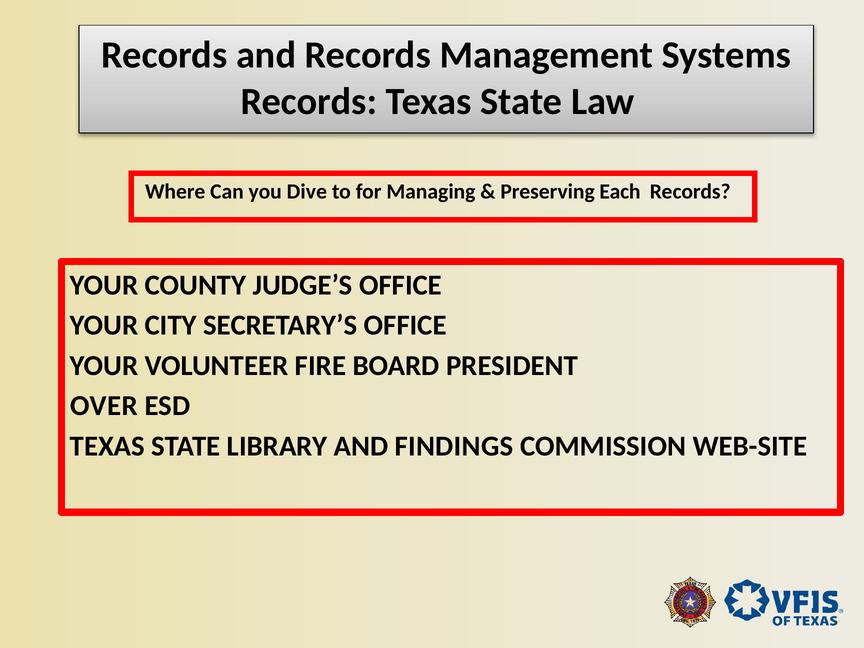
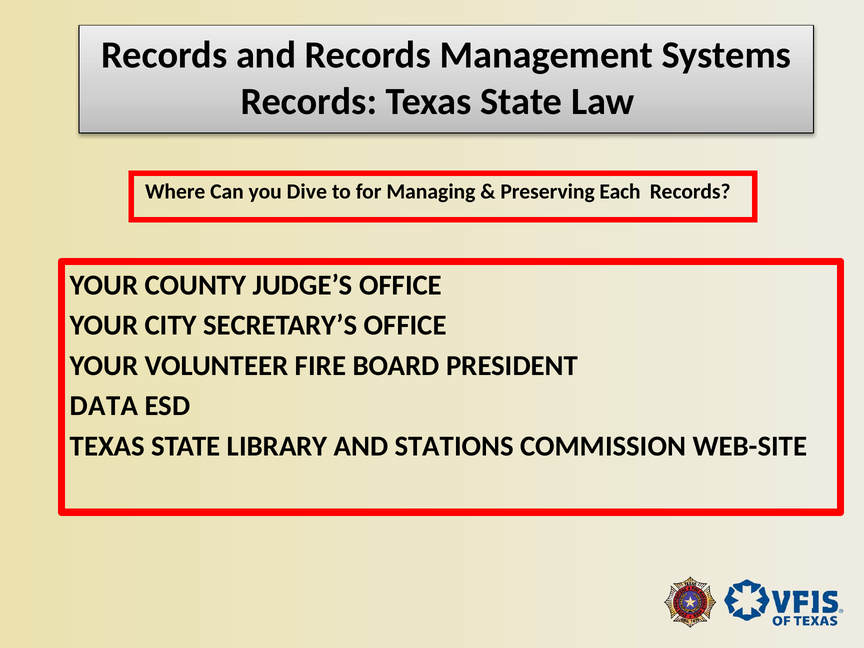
OVER: OVER -> DATA
FINDINGS: FINDINGS -> STATIONS
